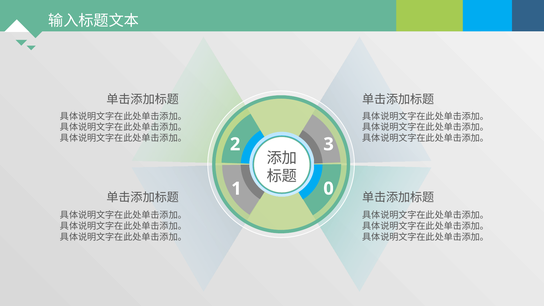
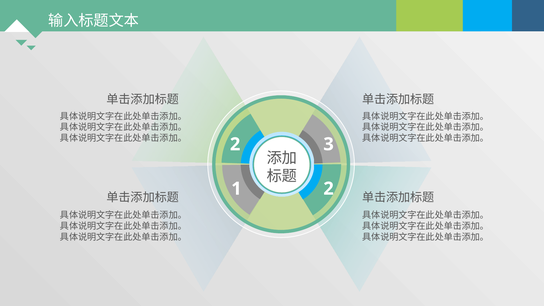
1 0: 0 -> 2
